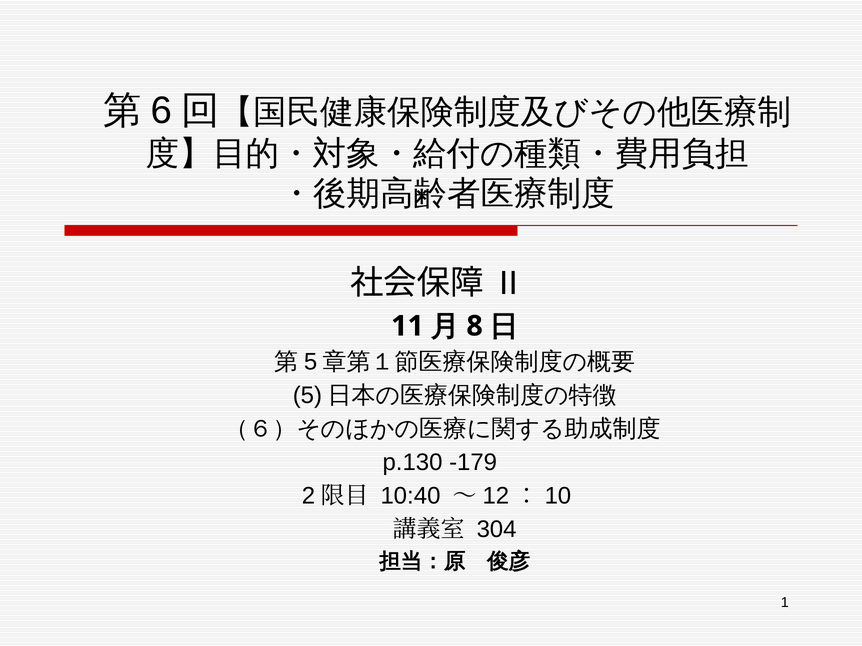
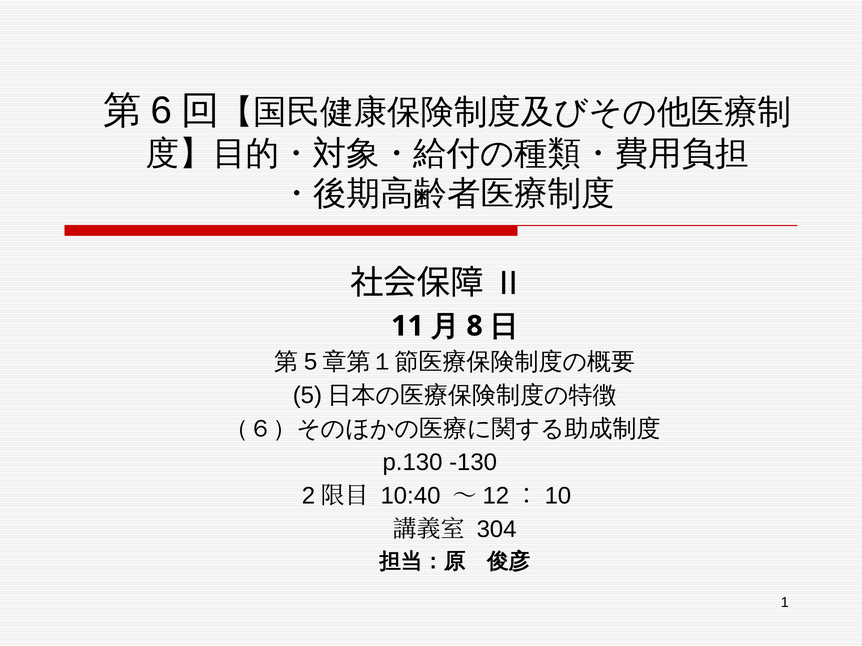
-179: -179 -> -130
